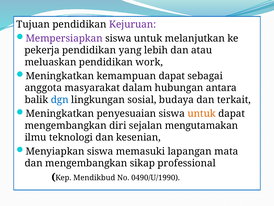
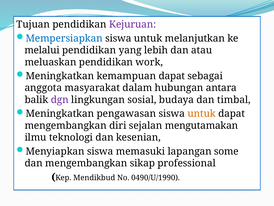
Mempersiapkan colour: purple -> blue
pekerja: pekerja -> melalui
dgn colour: blue -> purple
terkait: terkait -> timbal
penyesuaian: penyesuaian -> pengawasan
mata: mata -> some
